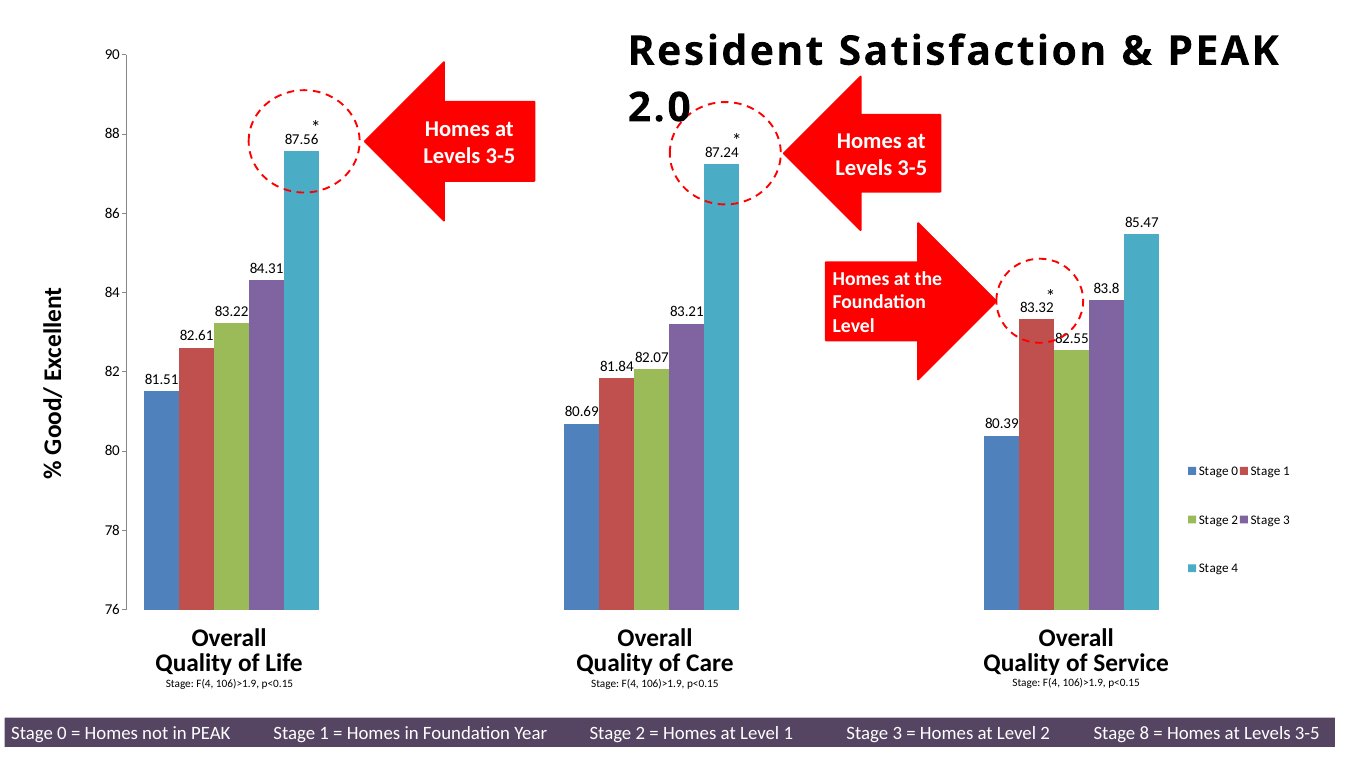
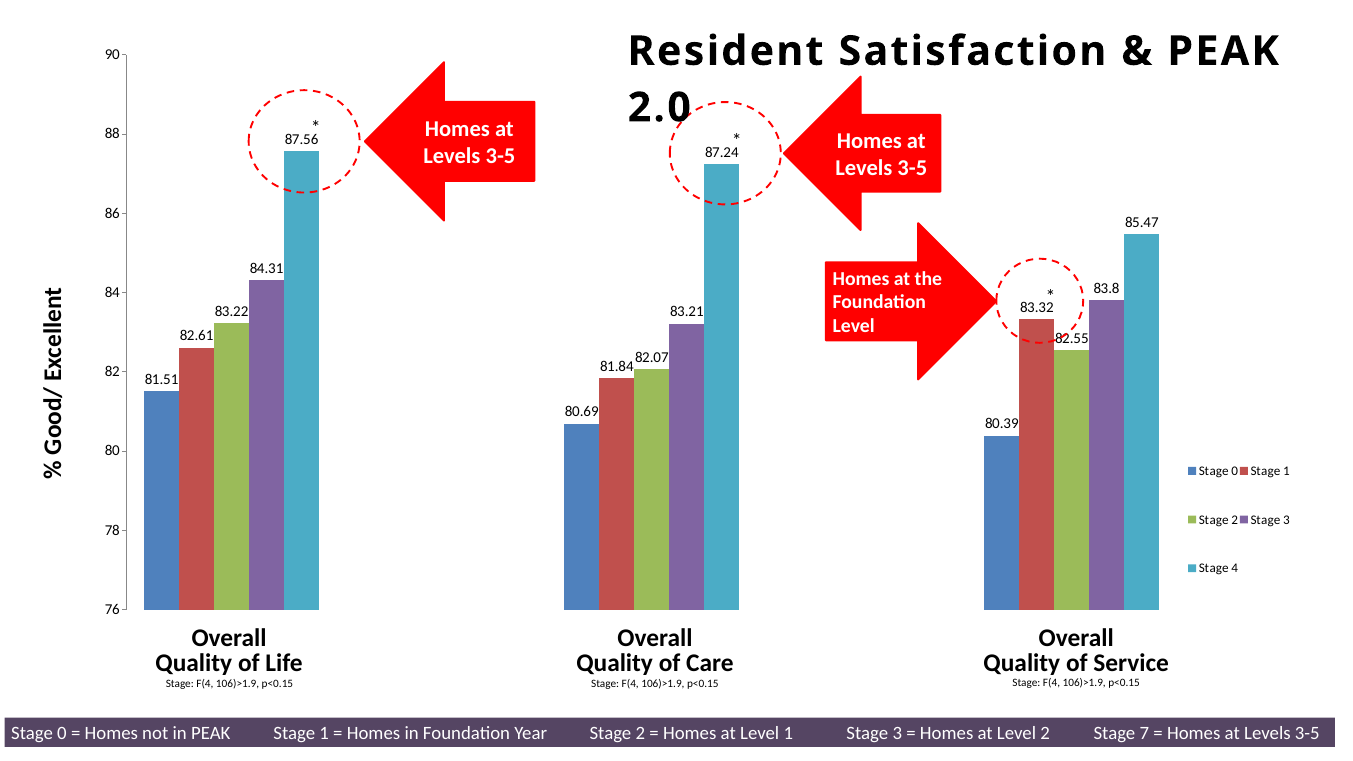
8: 8 -> 7
